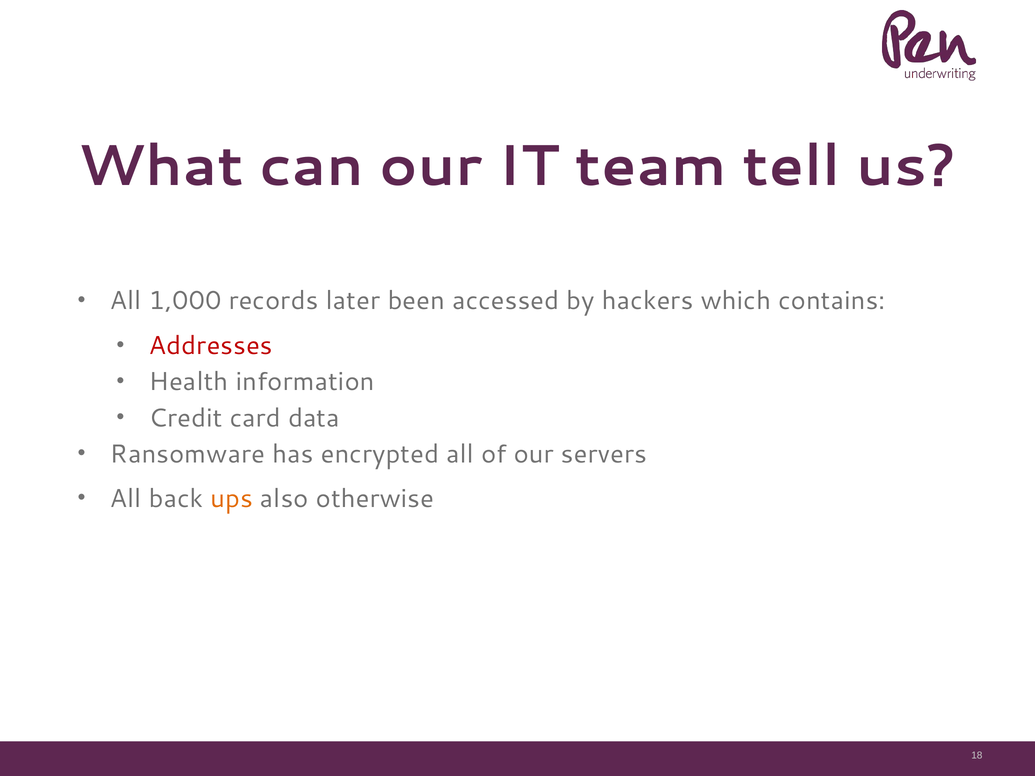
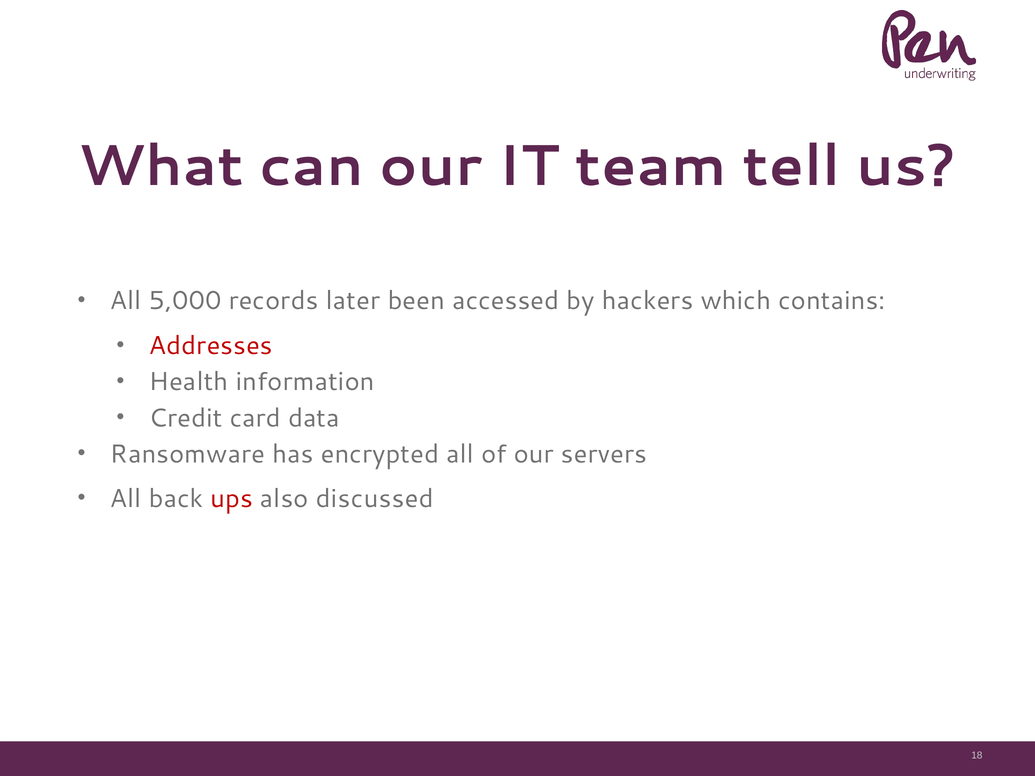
1,000: 1,000 -> 5,000
ups colour: orange -> red
otherwise: otherwise -> discussed
